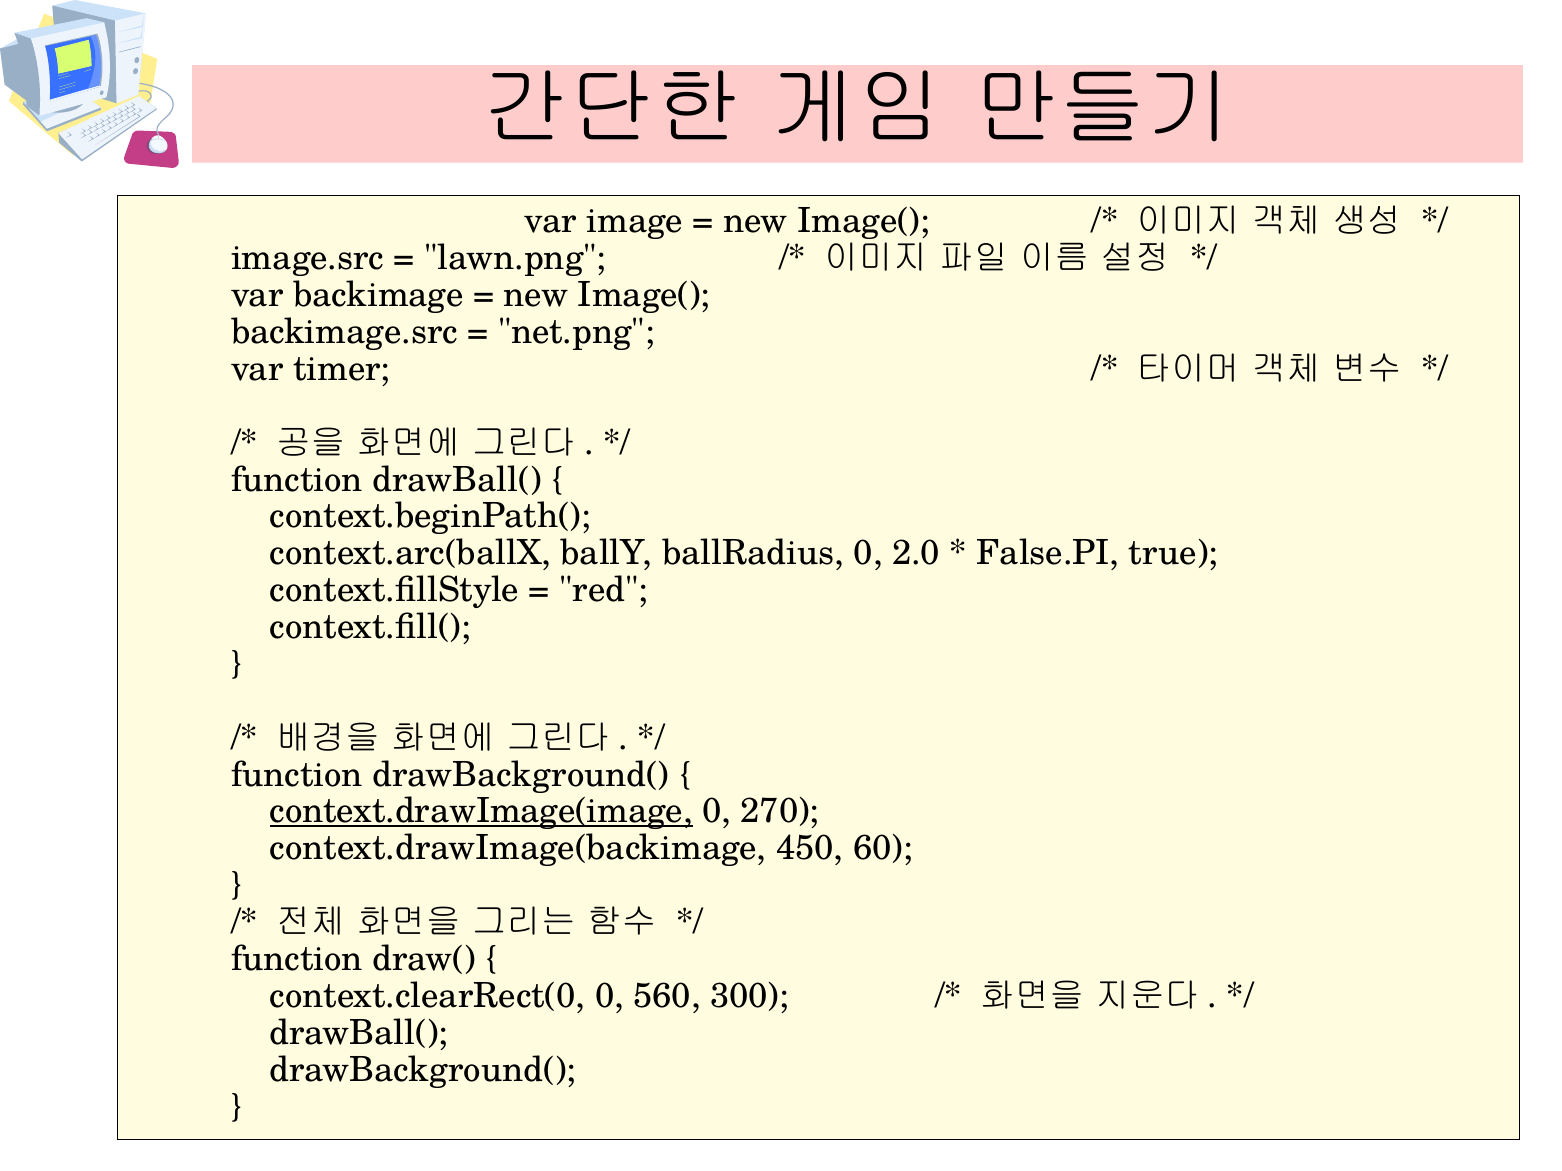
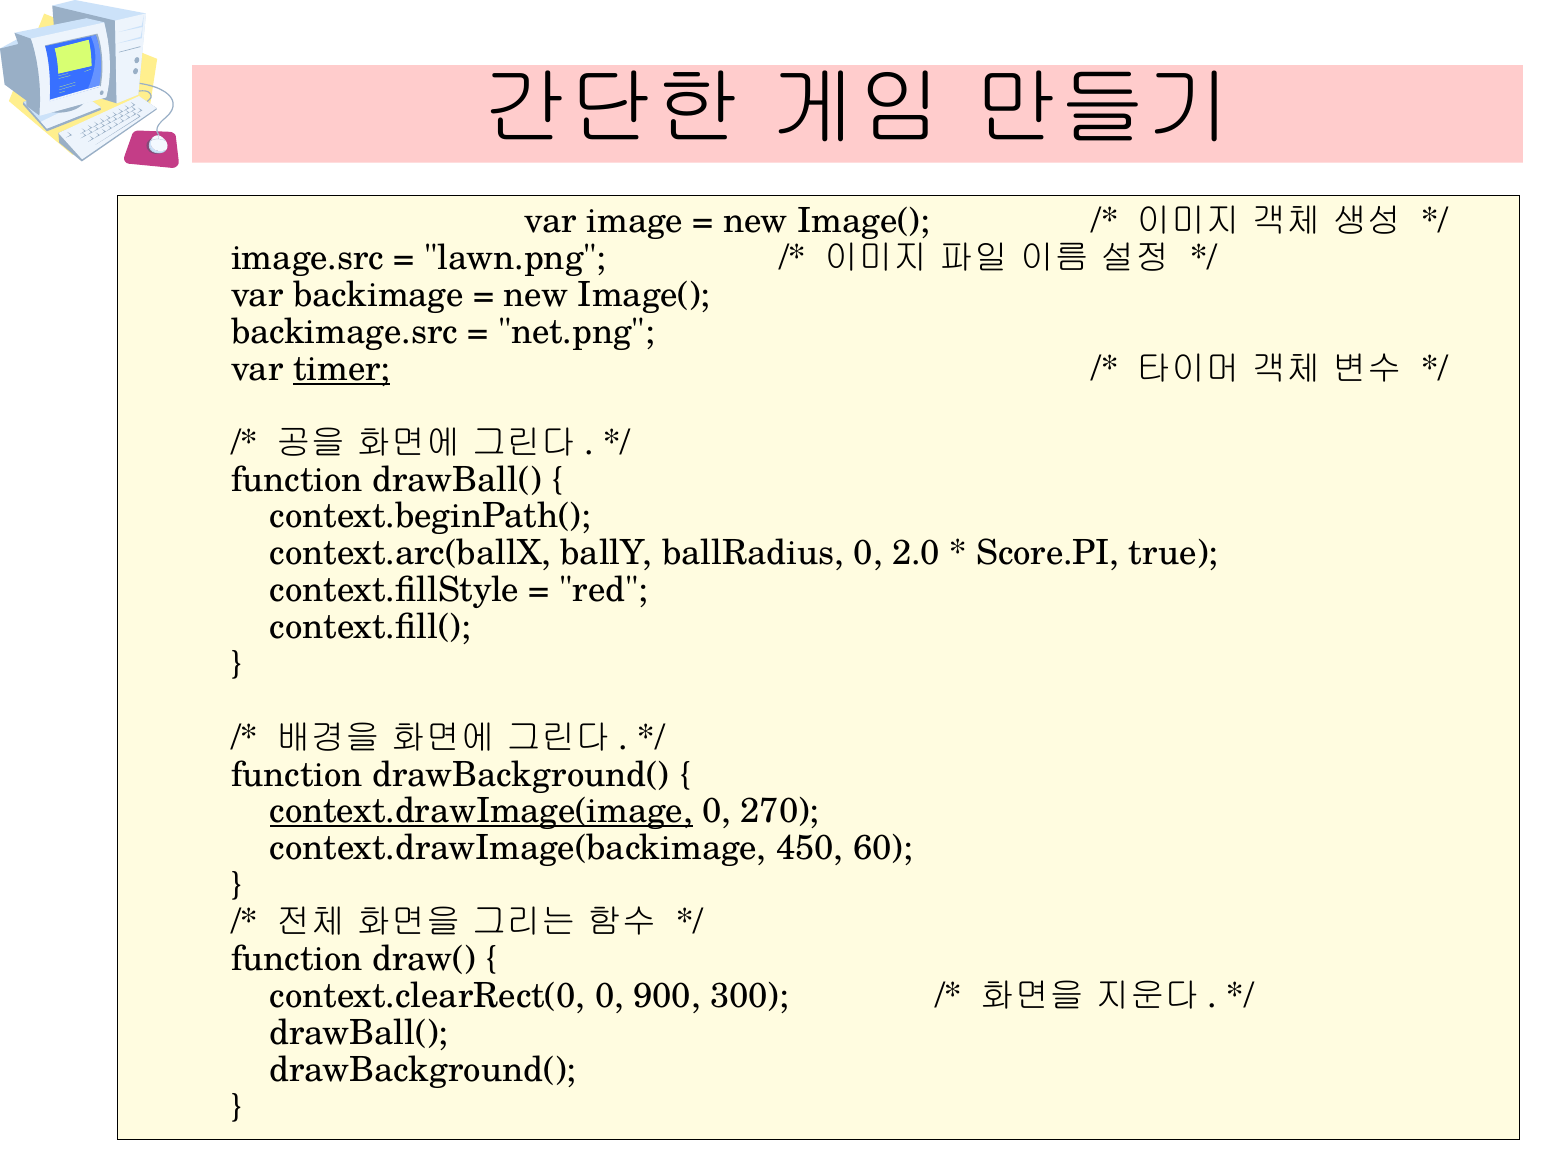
timer underline: none -> present
False.PI: False.PI -> Score.PI
560: 560 -> 900
